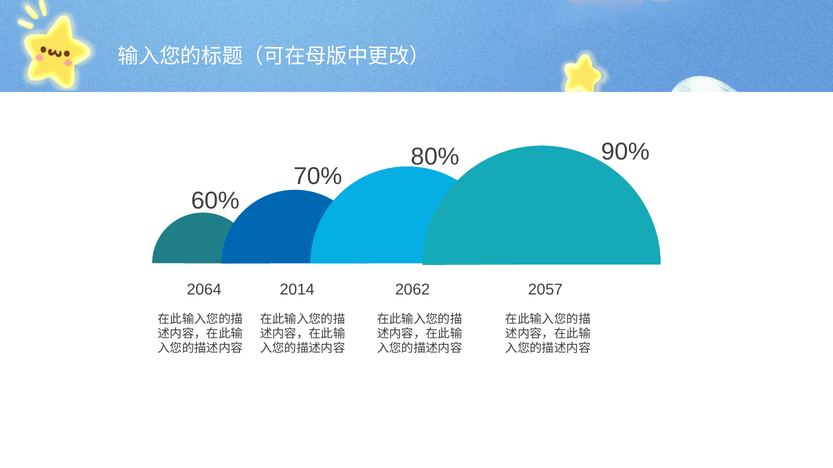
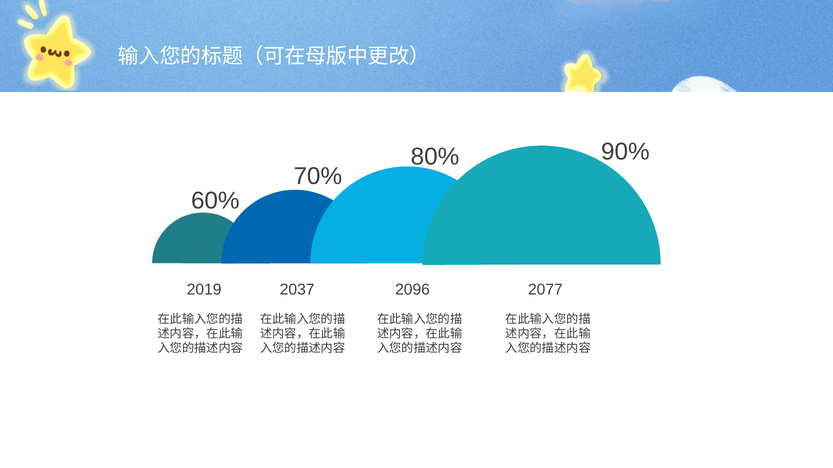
2064: 2064 -> 2019
2014: 2014 -> 2037
2062: 2062 -> 2096
2057: 2057 -> 2077
